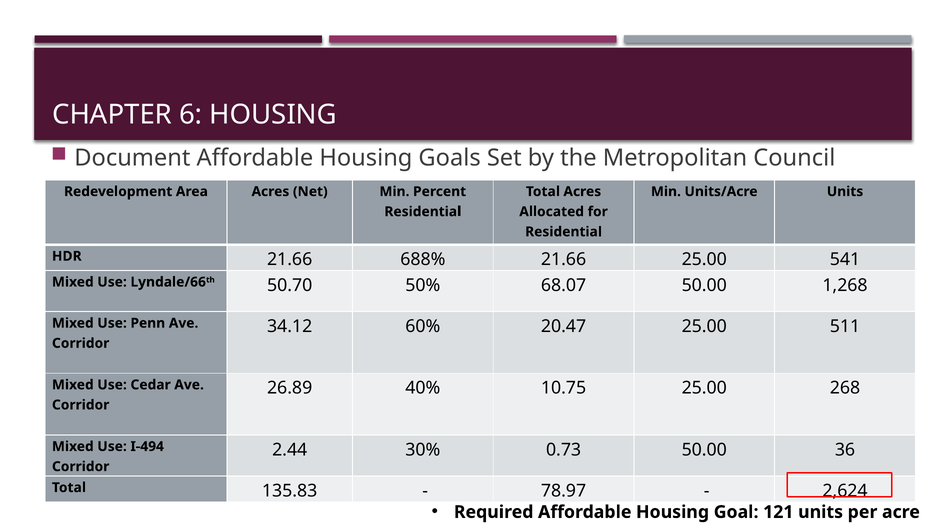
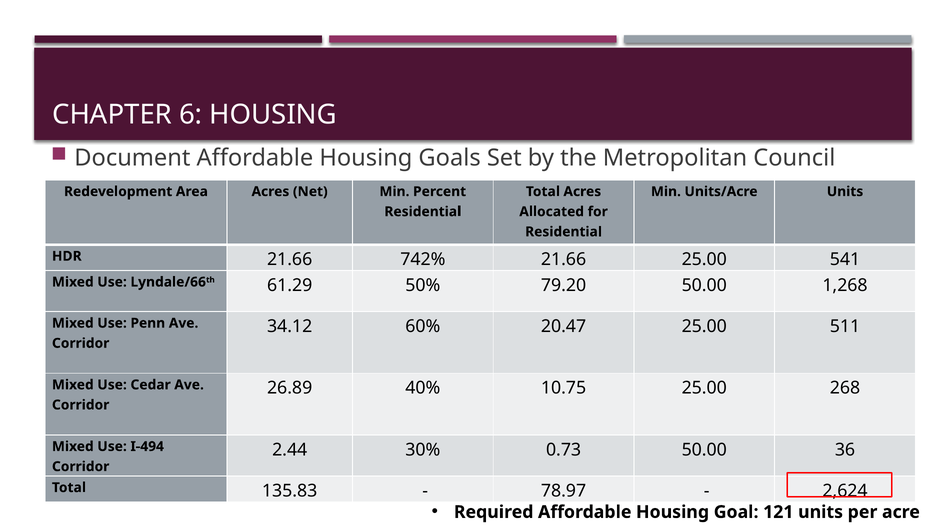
688%: 688% -> 742%
50.70: 50.70 -> 61.29
68.07: 68.07 -> 79.20
